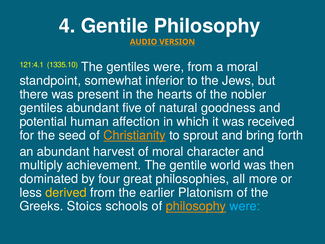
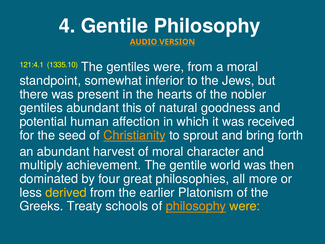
five: five -> this
Stoics: Stoics -> Treaty
were at (245, 206) colour: light blue -> yellow
